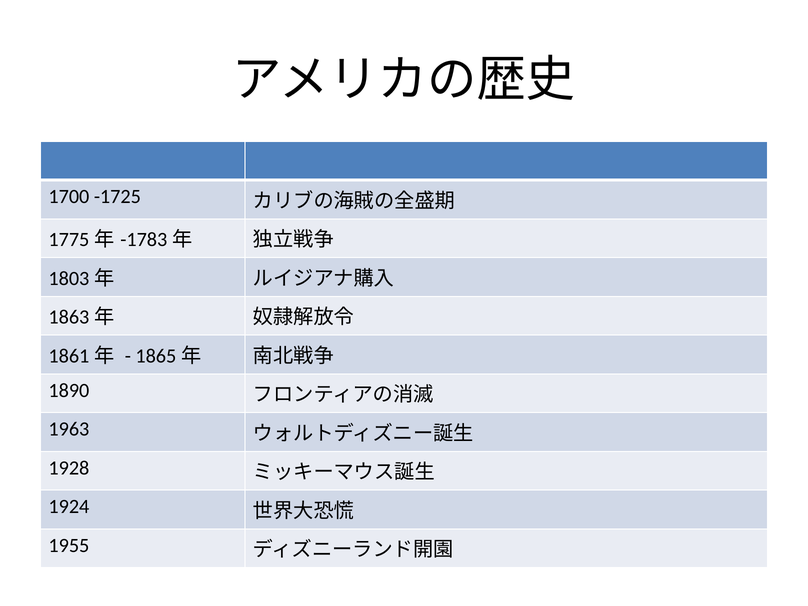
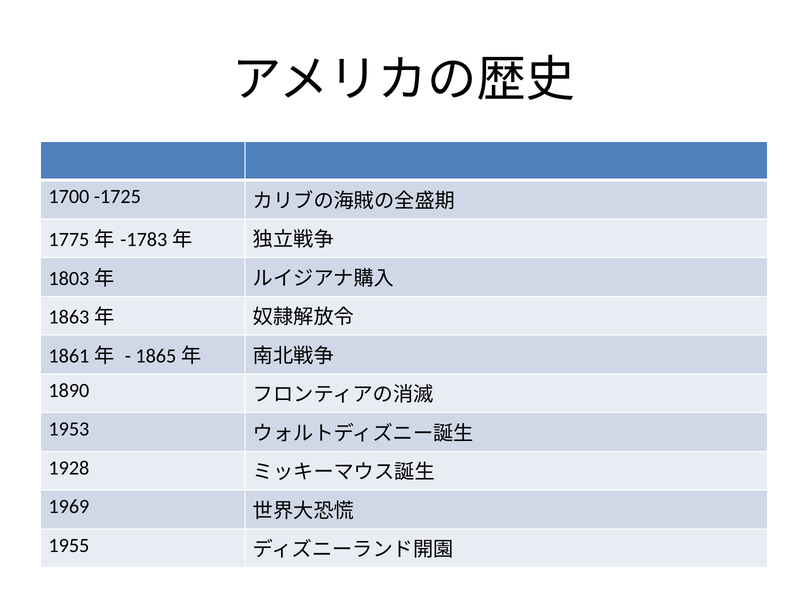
1963: 1963 -> 1953
1924: 1924 -> 1969
